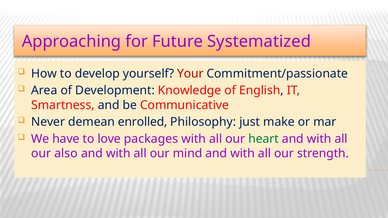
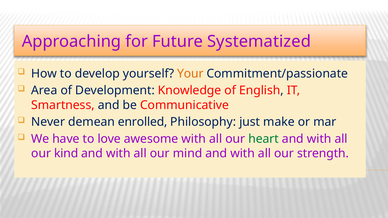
Your colour: red -> orange
packages: packages -> awesome
also: also -> kind
